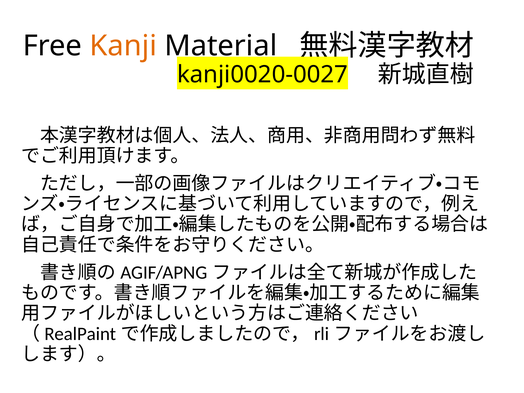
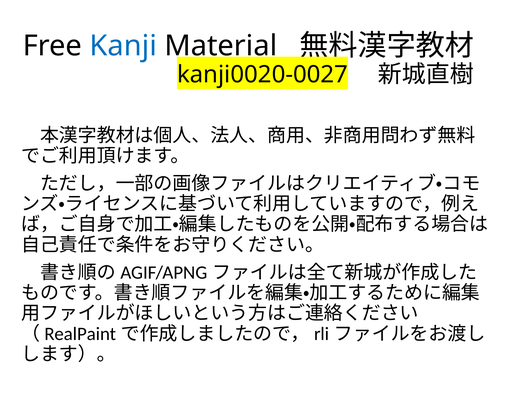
Kanji colour: orange -> blue
